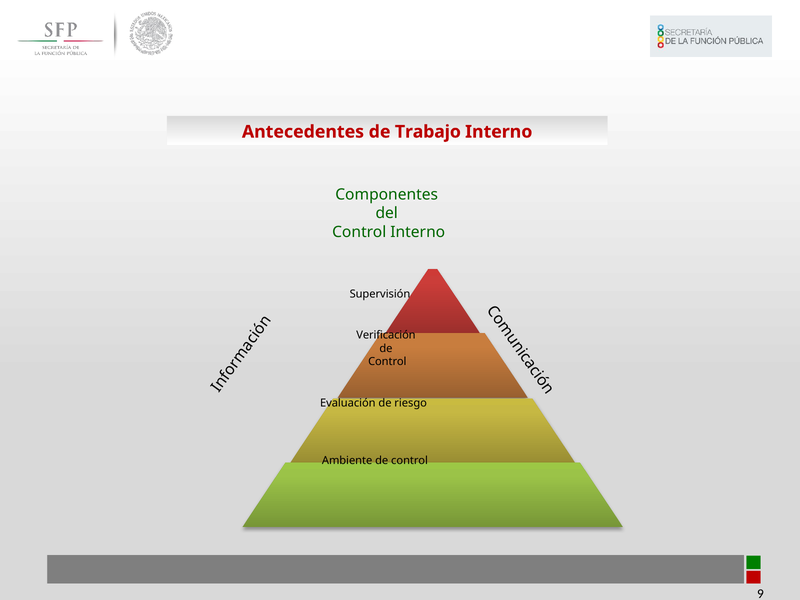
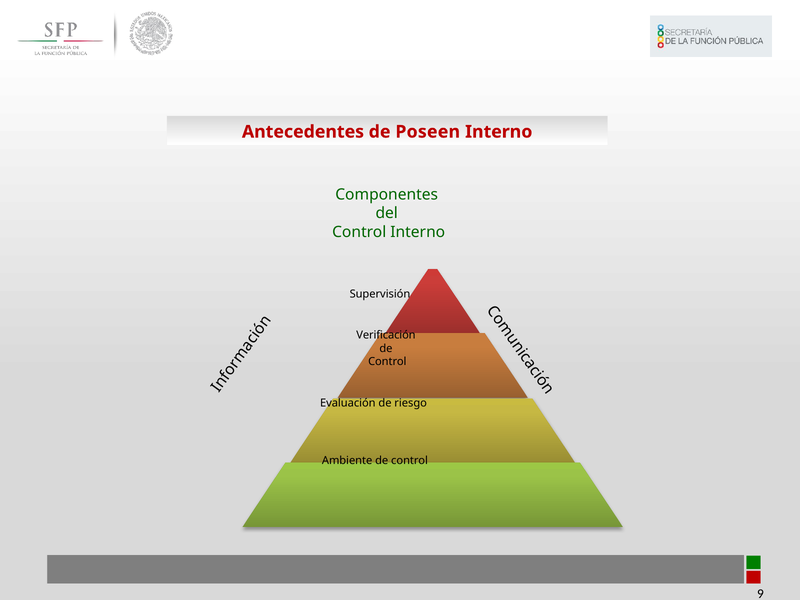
Trabajo: Trabajo -> Poseen
